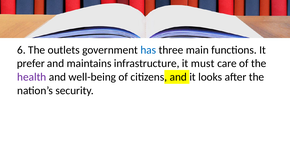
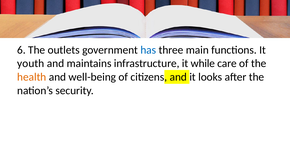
prefer: prefer -> youth
must: must -> while
health colour: purple -> orange
